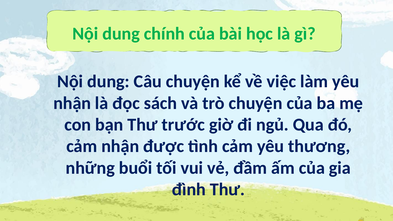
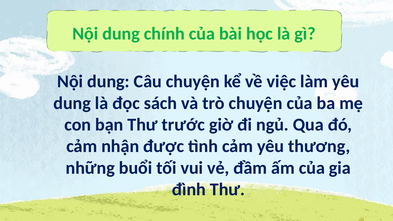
nhận at (72, 103): nhận -> dung
